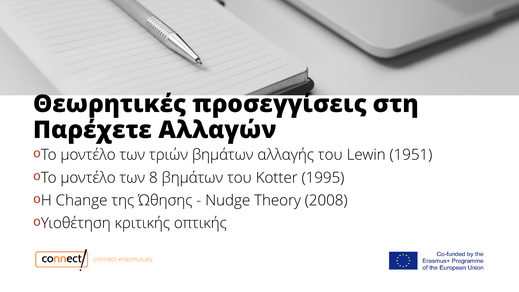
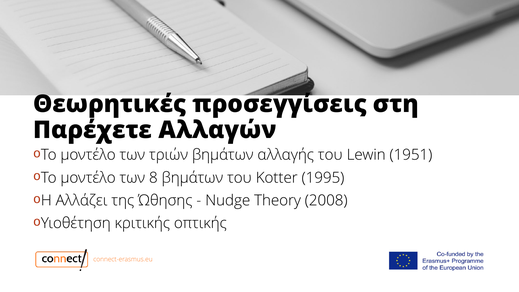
Change: Change -> Αλλάζει
